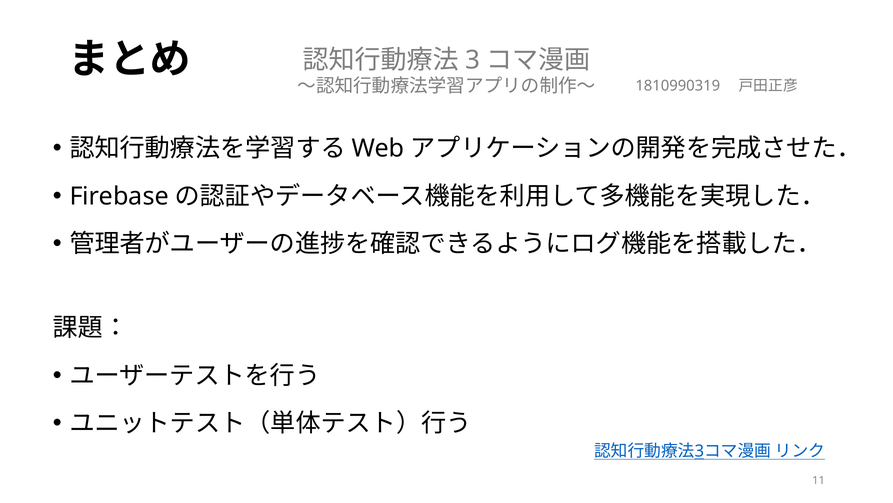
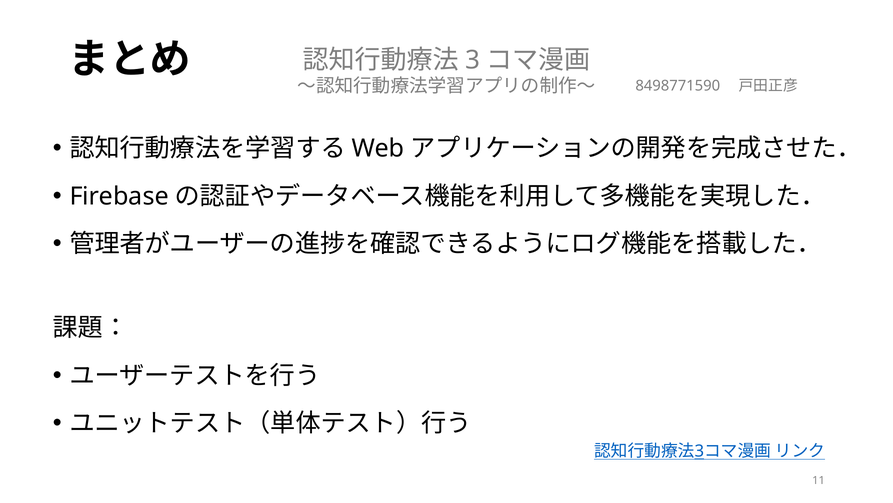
1810990319: 1810990319 -> 8498771590
